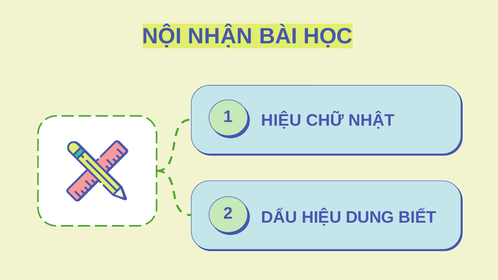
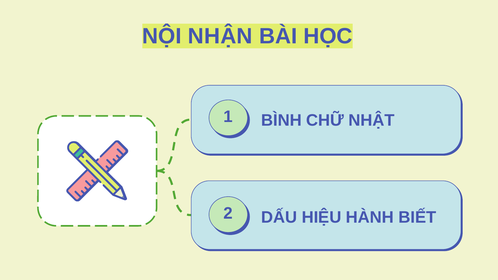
HIỆU at (281, 121): HIỆU -> BÌNH
DUNG: DUNG -> HÀNH
